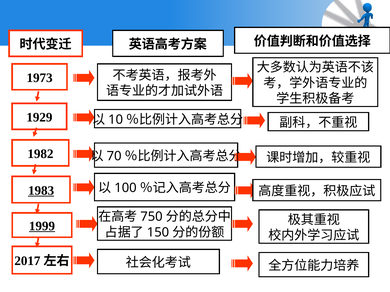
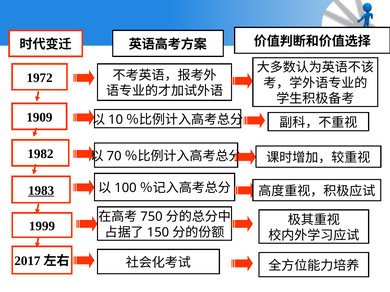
1973: 1973 -> 1972
1929: 1929 -> 1909
1999 underline: present -> none
